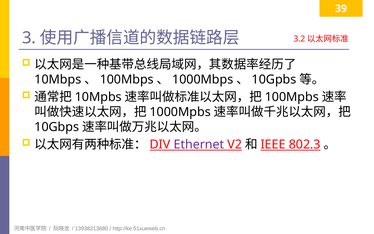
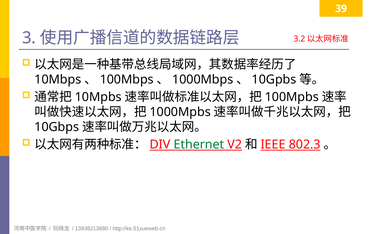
Ethernet colour: purple -> green
